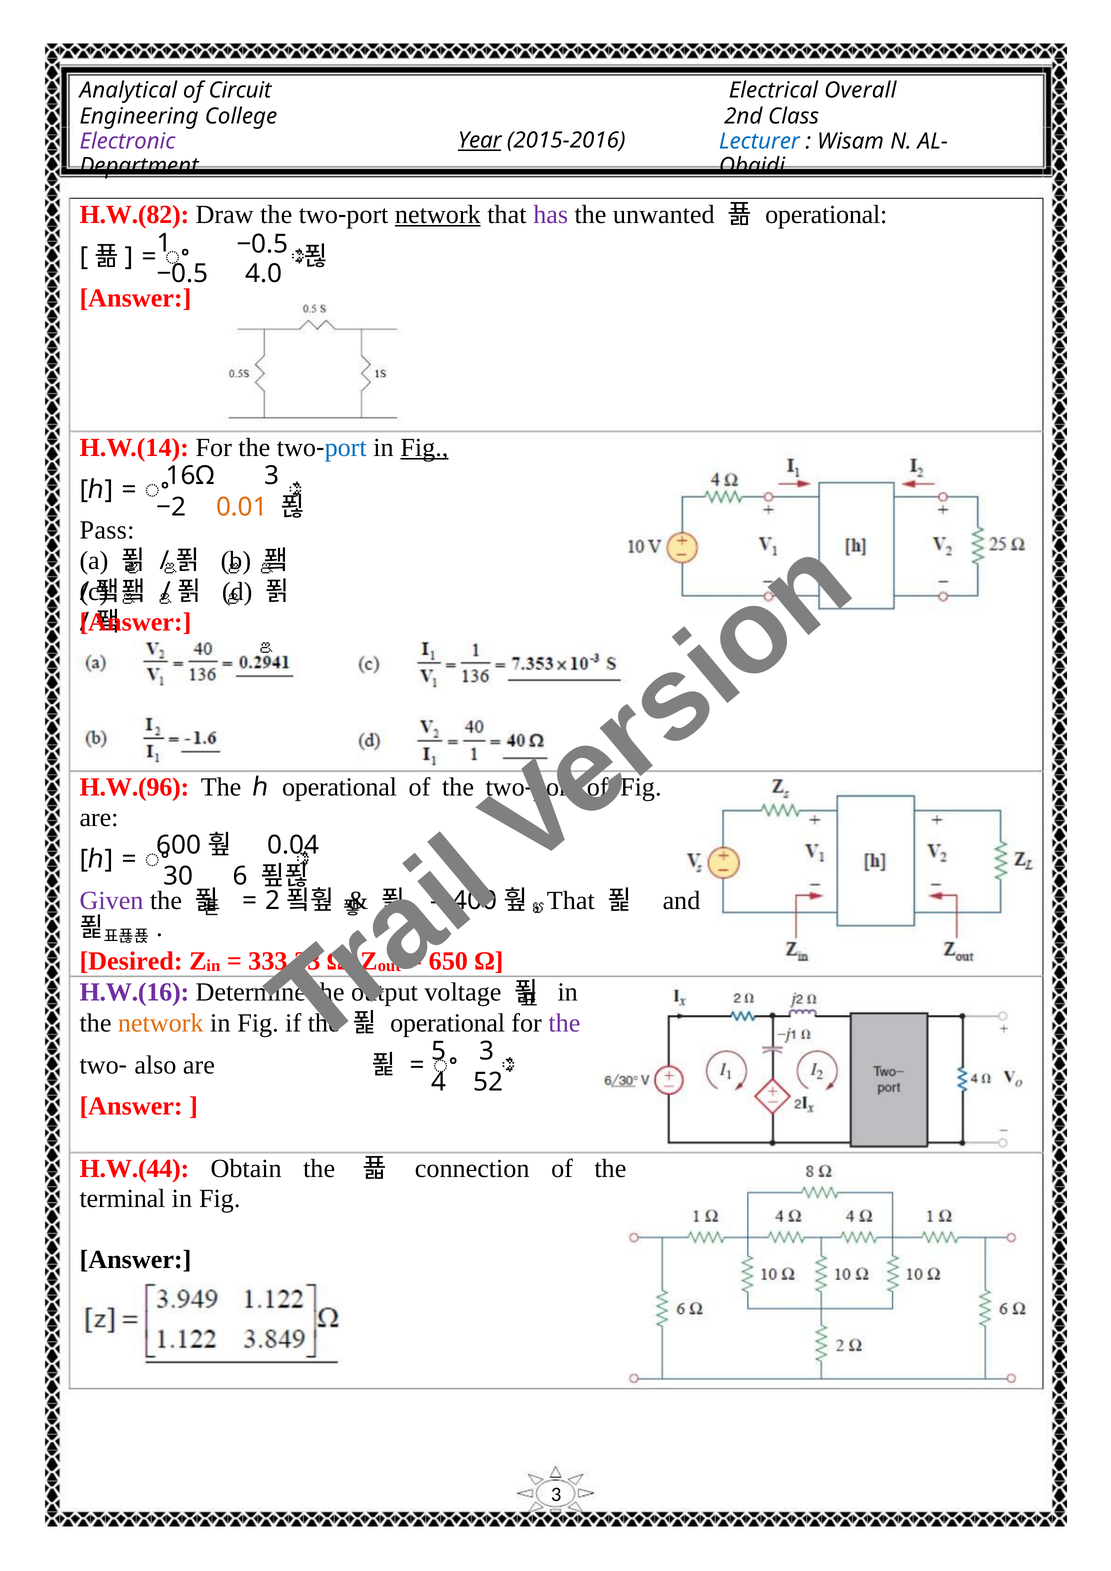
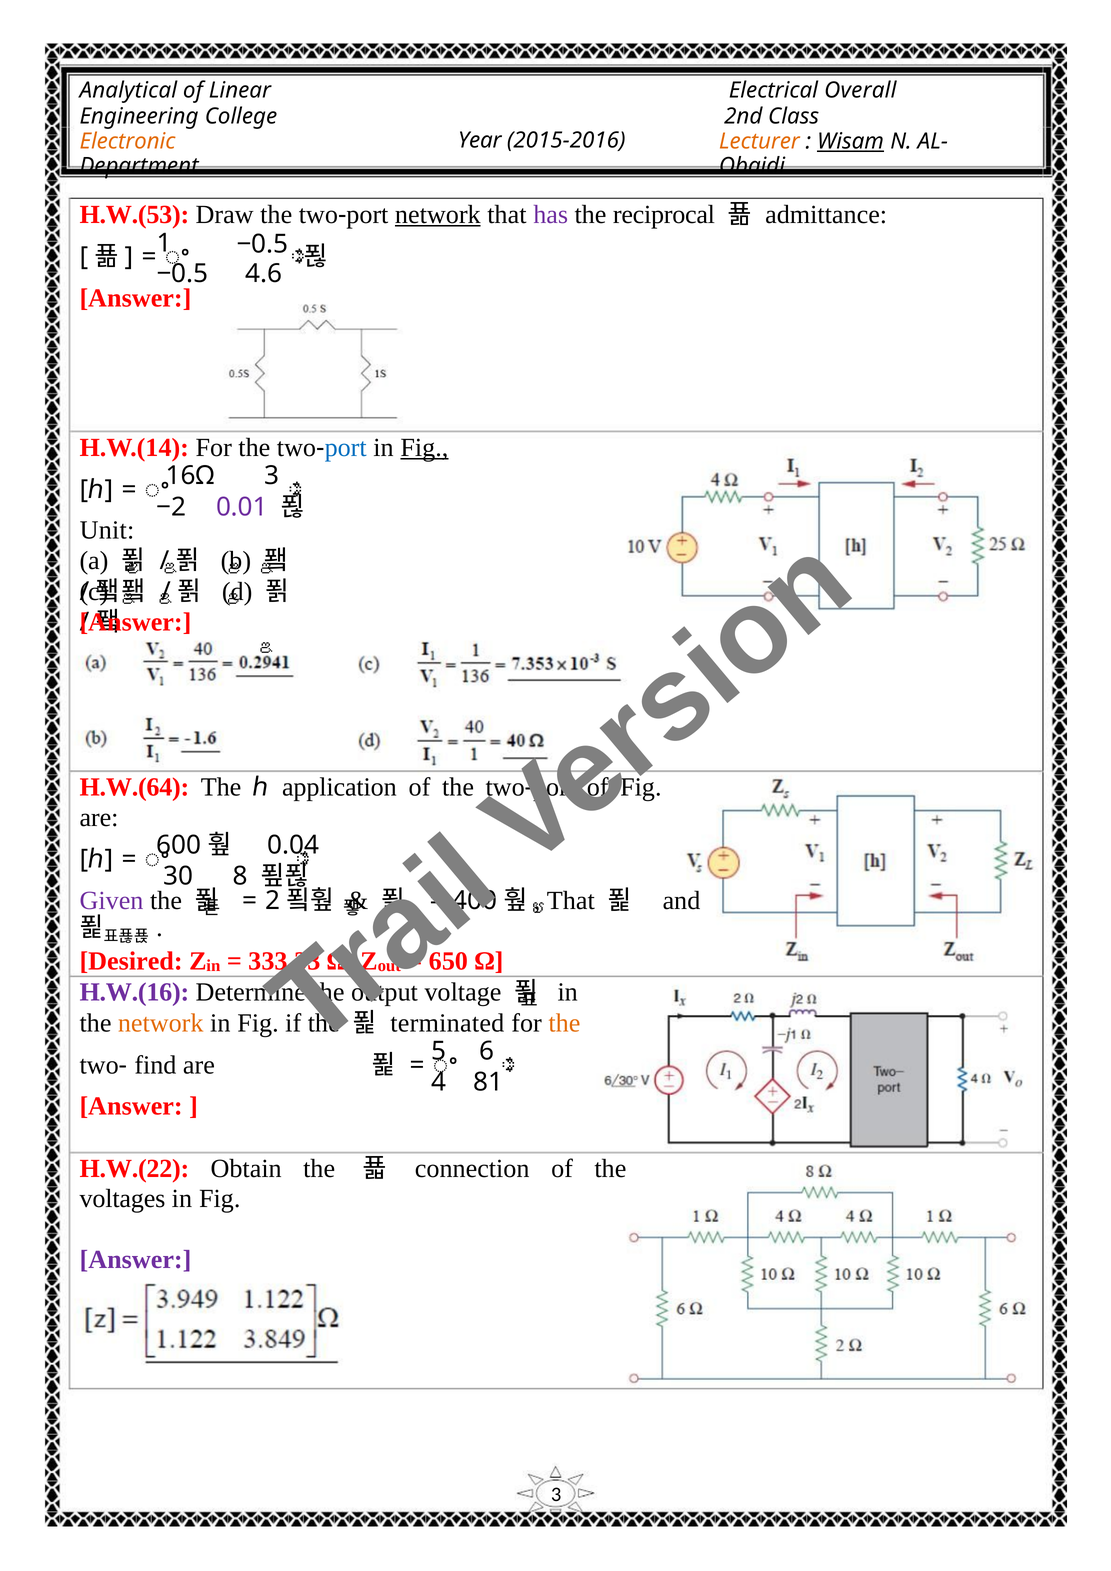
Circuit: Circuit -> Linear
Year underline: present -> none
Electronic colour: purple -> orange
Lecturer colour: blue -> orange
Wisam underline: none -> present
H.W.(82: H.W.(82 -> H.W.(53
unwanted: unwanted -> reciprocal
operational at (826, 214): operational -> admittance
4.0: 4.0 -> 4.6
0.01 colour: orange -> purple
Pass: Pass -> Unit
H.W.(96: H.W.(96 -> H.W.(64
ℎ operational: operational -> application
6: 6 -> 8
operational at (448, 1023): operational -> terminated
the at (564, 1023) colour: purple -> orange
3 at (487, 1051): 3 -> 6
also: also -> find
52: 52 -> 81
H.W.(44: H.W.(44 -> H.W.(22
terminal: terminal -> voltages
Answer at (135, 1259) colour: black -> purple
